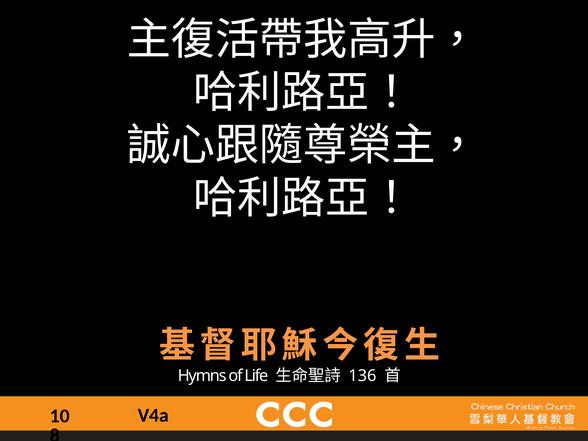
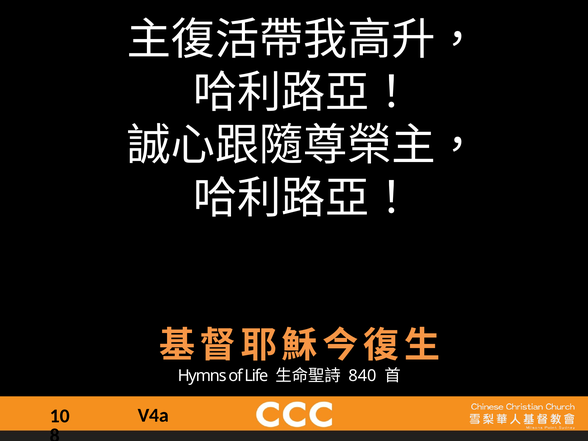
136: 136 -> 840
